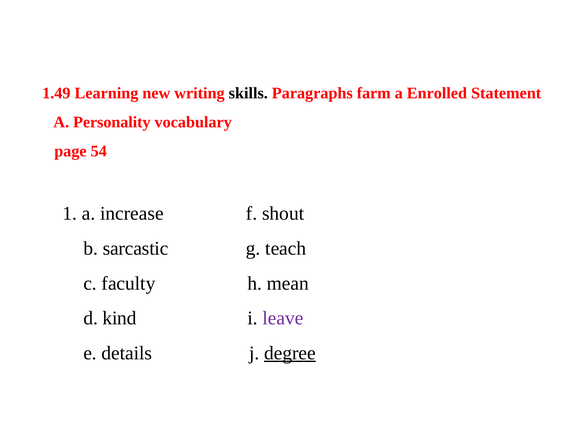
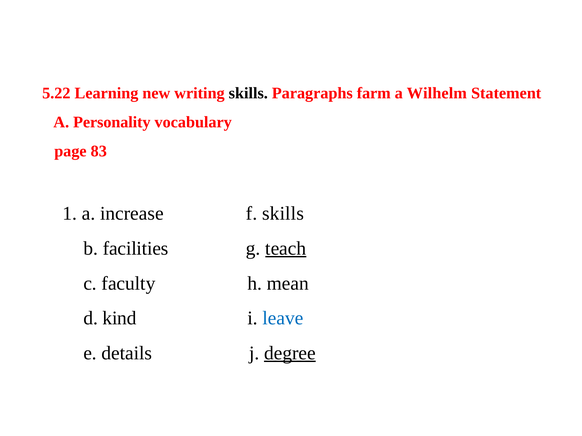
1.49: 1.49 -> 5.22
Enrolled: Enrolled -> Wilhelm
54: 54 -> 83
f shout: shout -> skills
sarcastic: sarcastic -> facilities
teach underline: none -> present
leave colour: purple -> blue
